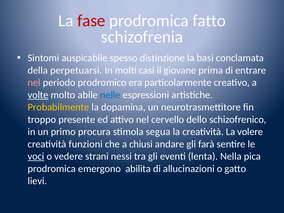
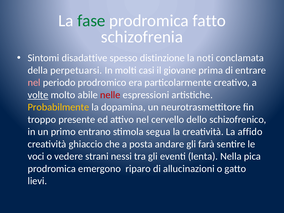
fase colour: red -> green
auspicabile: auspicabile -> disadattive
basi: basi -> noti
nelle colour: blue -> red
procura: procura -> entrano
volere: volere -> affido
funzioni: funzioni -> ghiaccio
chiusi: chiusi -> posta
voci underline: present -> none
abilita: abilita -> riparo
